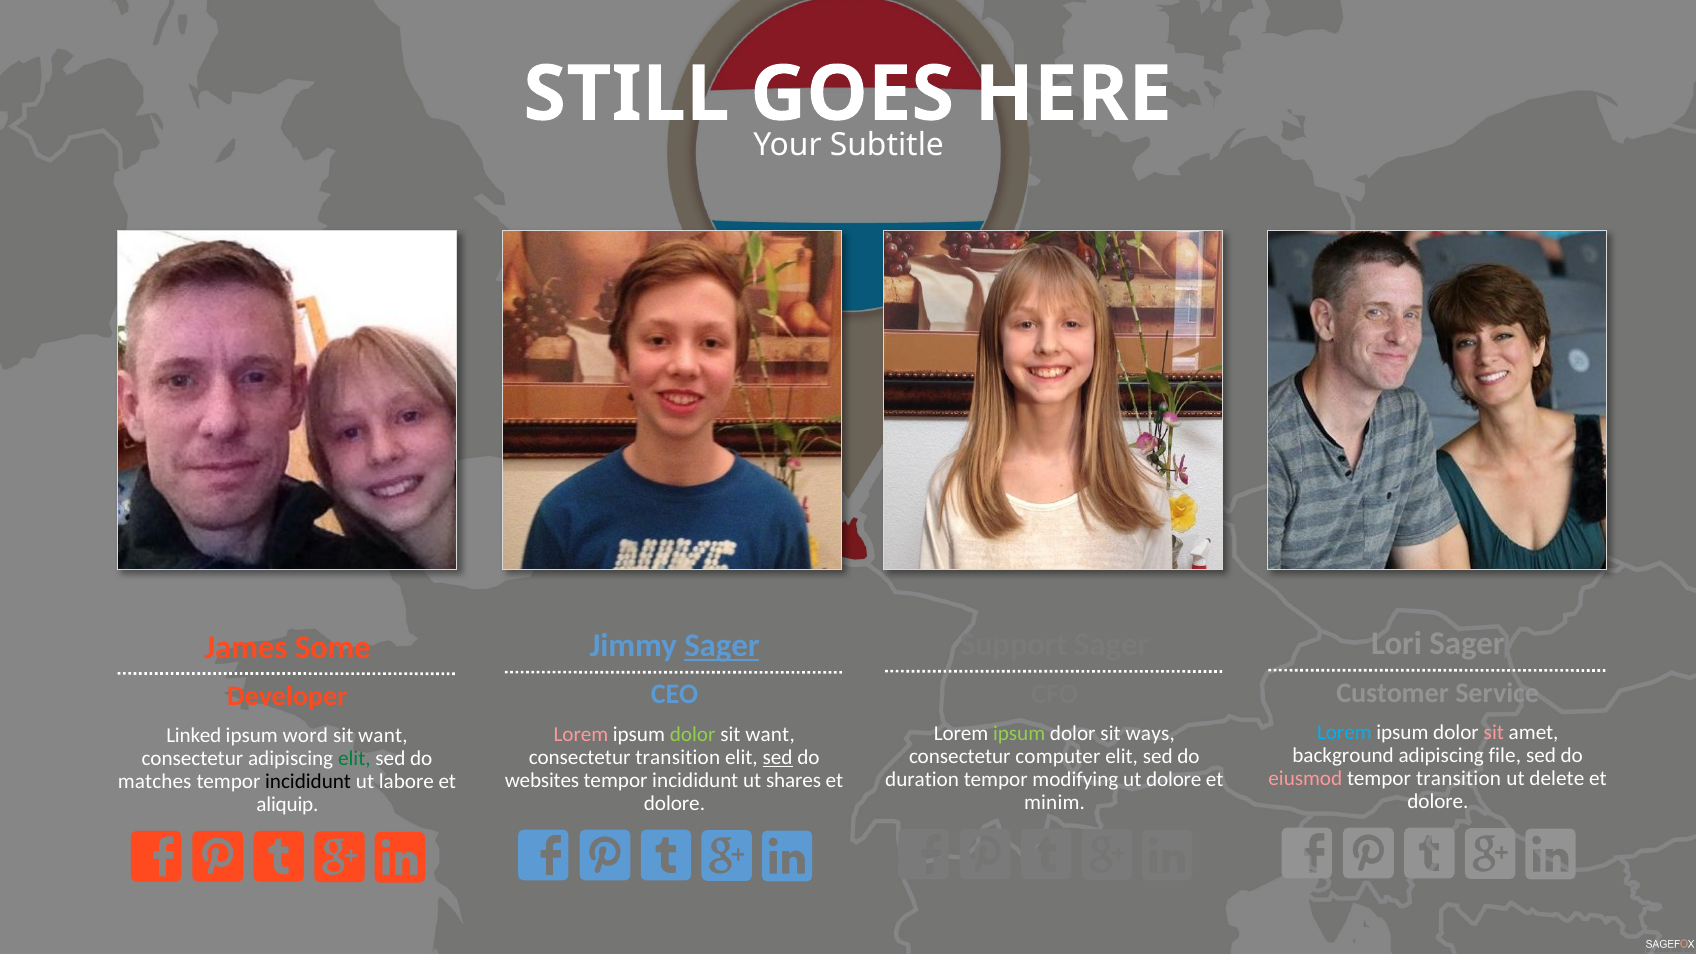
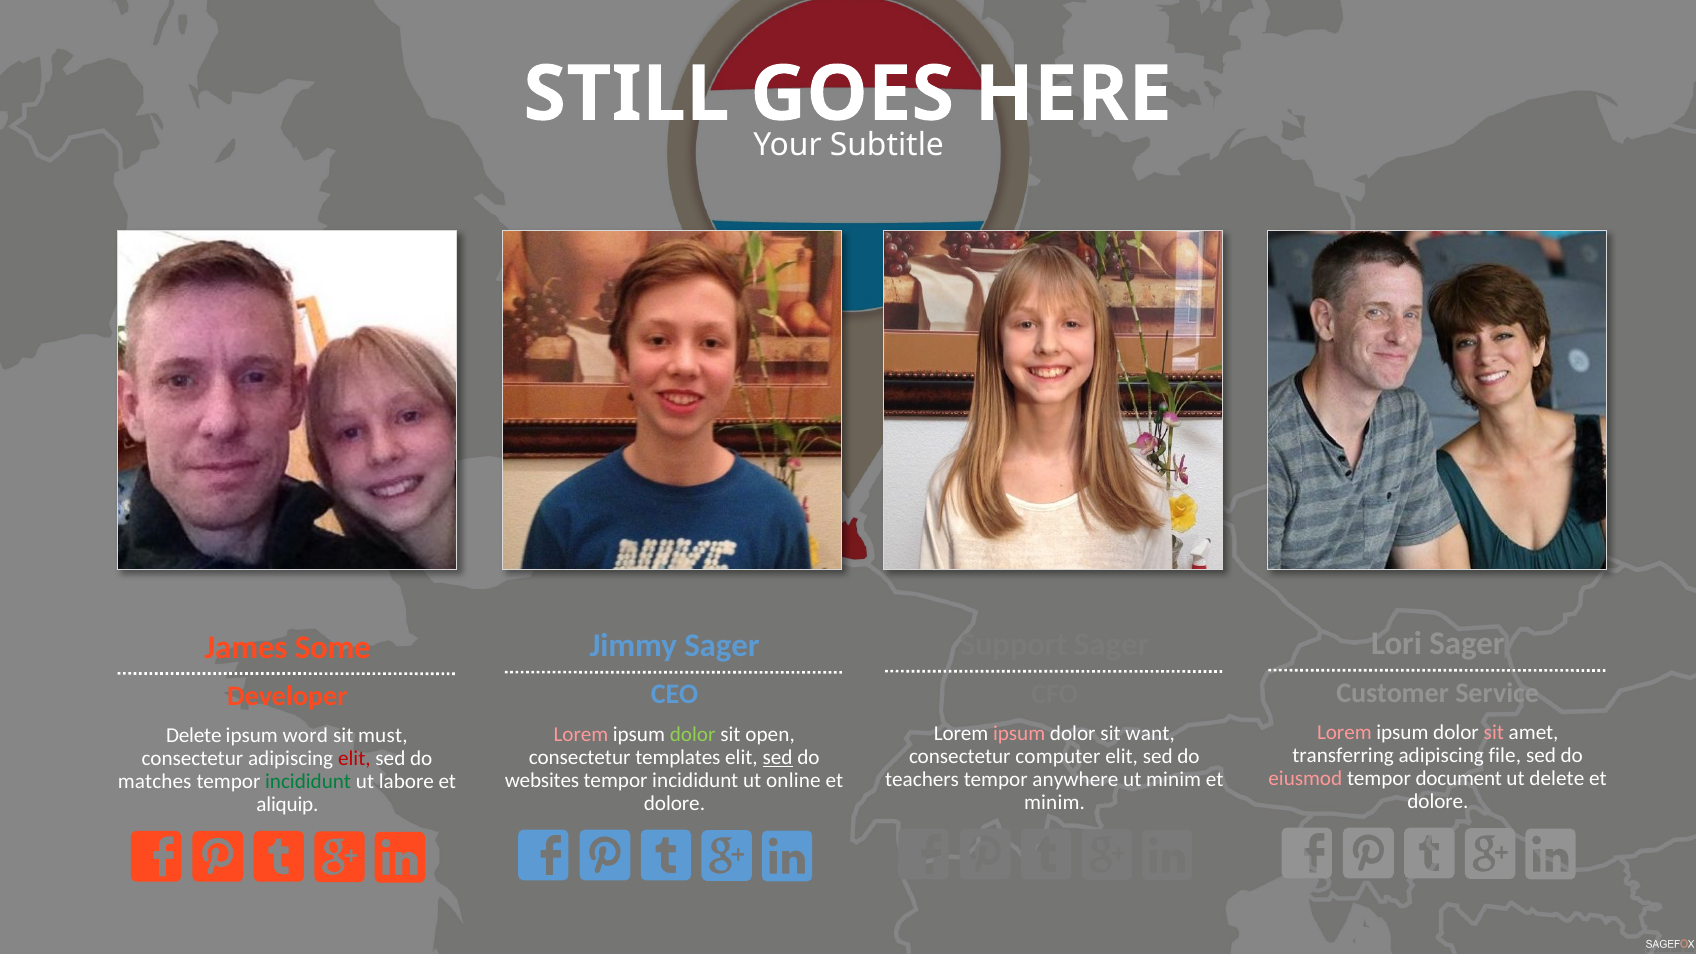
Sager at (722, 646) underline: present -> none
Lorem at (1344, 733) colour: light blue -> pink
ipsum at (1019, 734) colour: light green -> pink
ways: ways -> want
want at (770, 735): want -> open
Linked at (194, 736): Linked -> Delete
want at (383, 736): want -> must
background: background -> transferring
consectetur transition: transition -> templates
elit at (354, 759) colour: green -> red
tempor transition: transition -> document
duration: duration -> teachers
modifying: modifying -> anywhere
ut dolore: dolore -> minim
shares: shares -> online
incididunt at (308, 782) colour: black -> green
